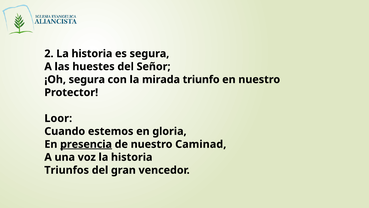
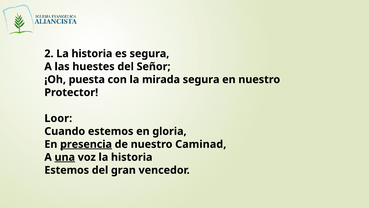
¡Oh segura: segura -> puesta
mirada triunfo: triunfo -> segura
una underline: none -> present
Triunfos at (67, 170): Triunfos -> Estemos
